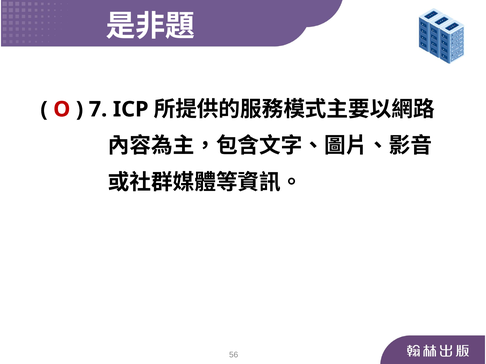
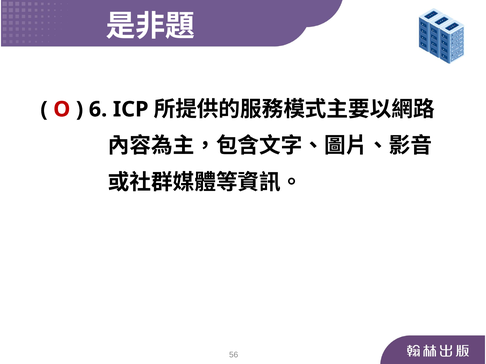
7: 7 -> 6
